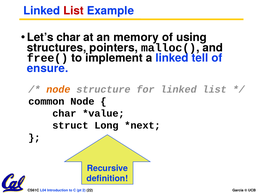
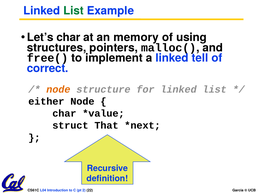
List at (73, 11) colour: red -> green
ensure: ensure -> correct
common: common -> either
Long: Long -> That
